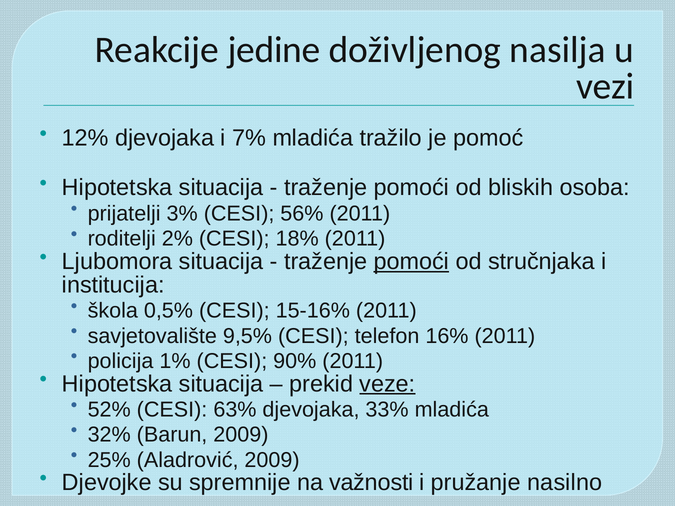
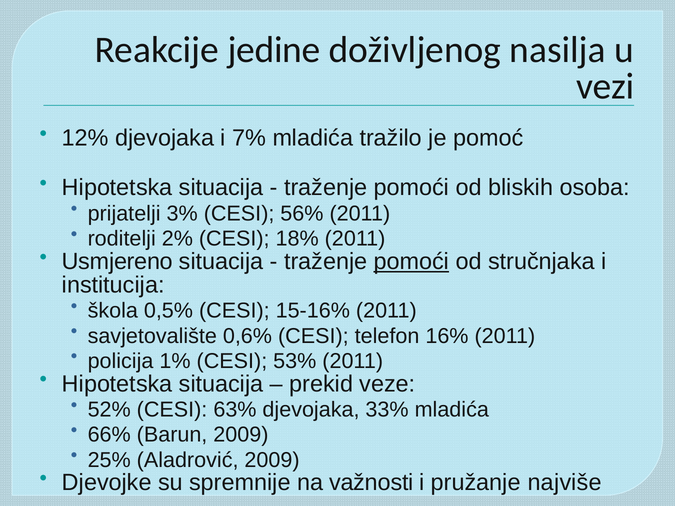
Ljubomora: Ljubomora -> Usmjereno
9,5%: 9,5% -> 0,6%
90%: 90% -> 53%
veze underline: present -> none
32%: 32% -> 66%
nasilno: nasilno -> najviše
